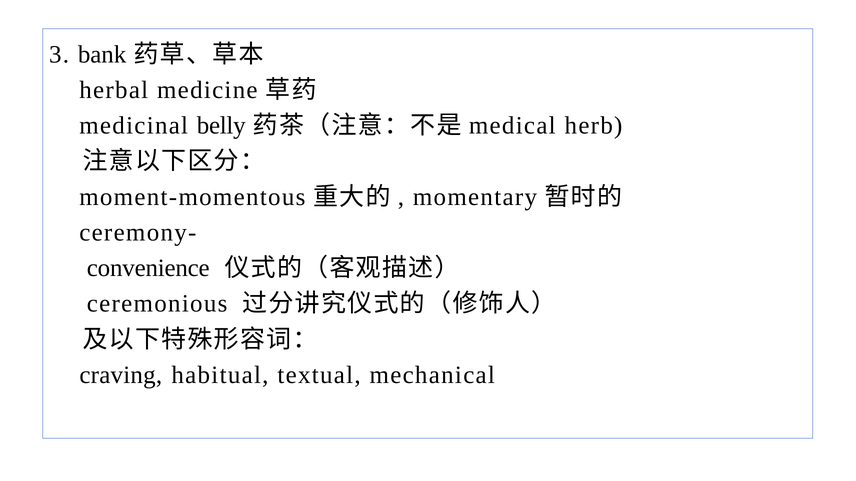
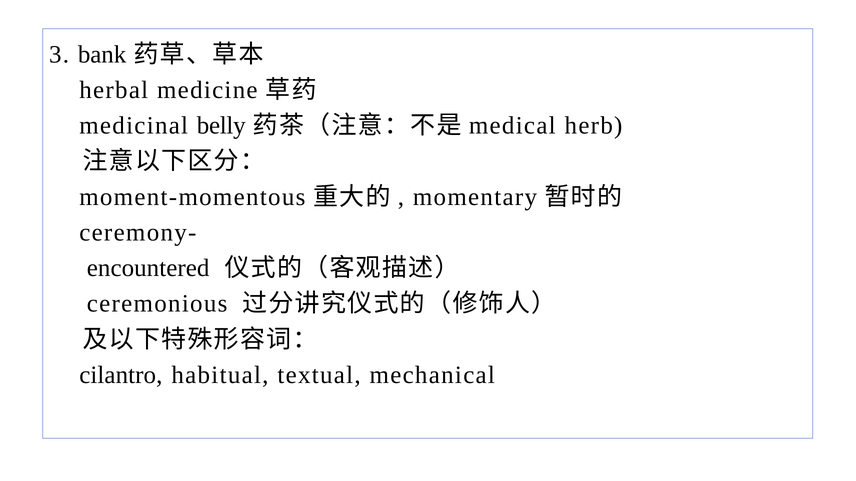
convenience: convenience -> encountered
craving: craving -> cilantro
